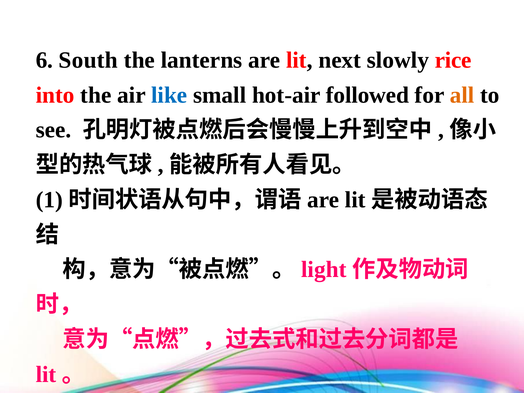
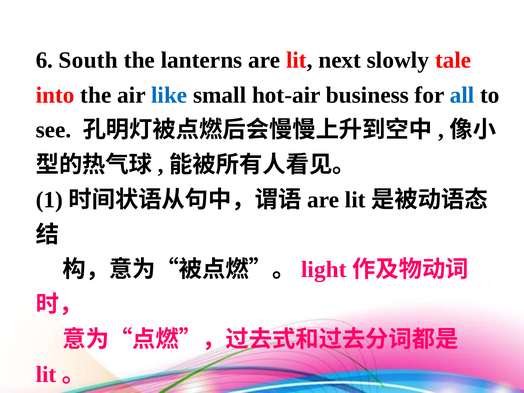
rice: rice -> tale
followed: followed -> business
all colour: orange -> blue
